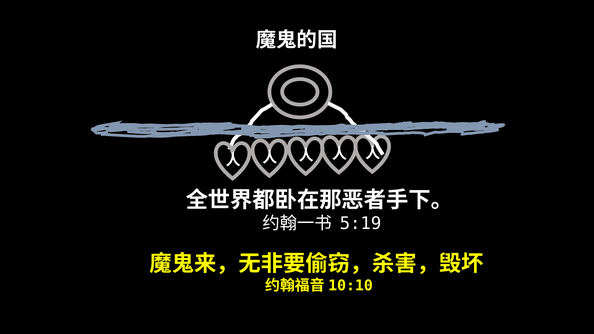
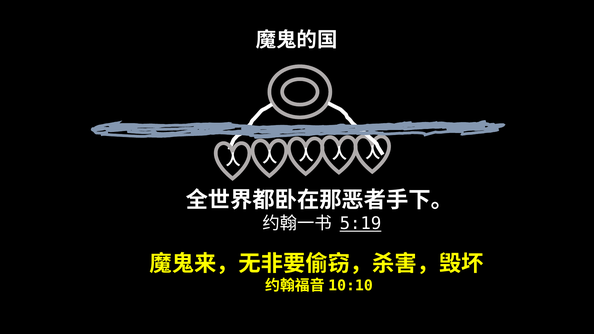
5:19 underline: none -> present
